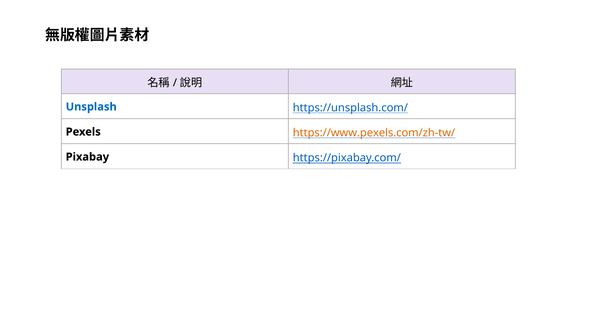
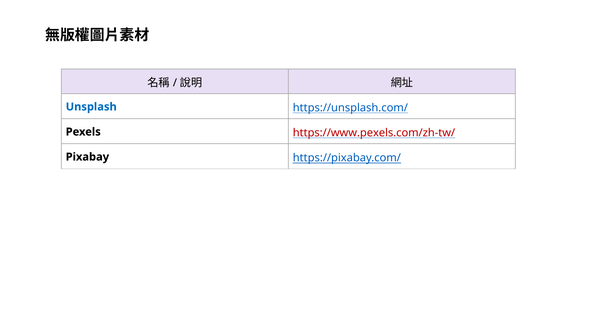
https://www.pexels.com/zh-tw/ colour: orange -> red
